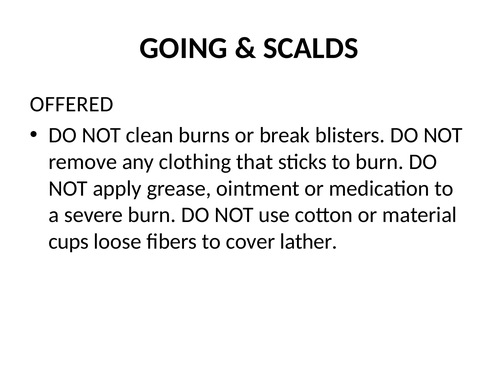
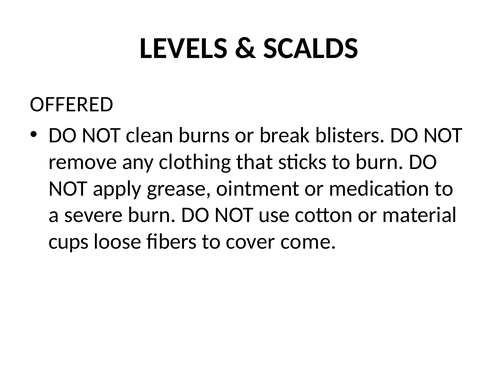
GOING: GOING -> LEVELS
lather: lather -> come
